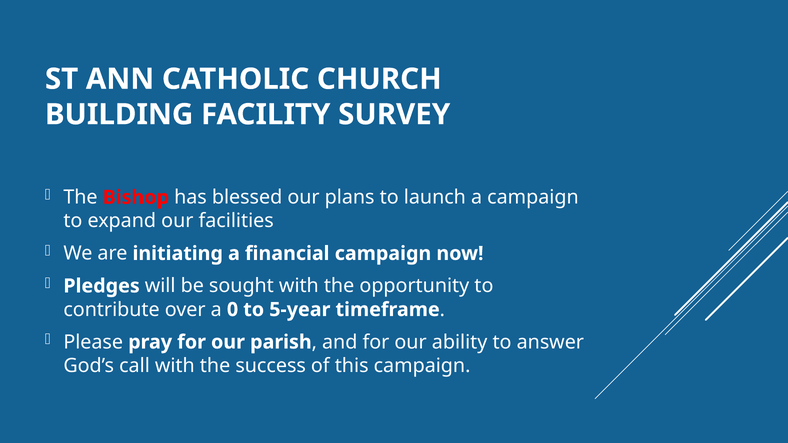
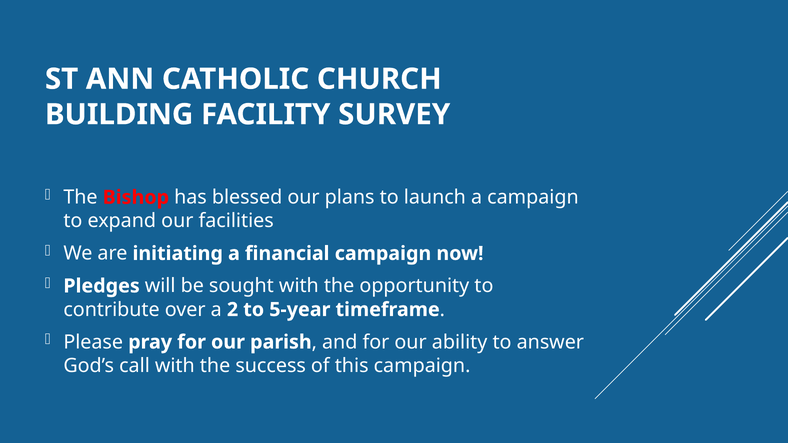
0: 0 -> 2
